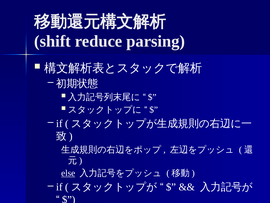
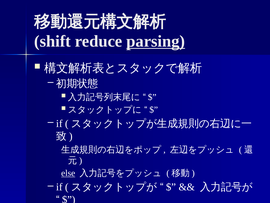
parsing underline: none -> present
